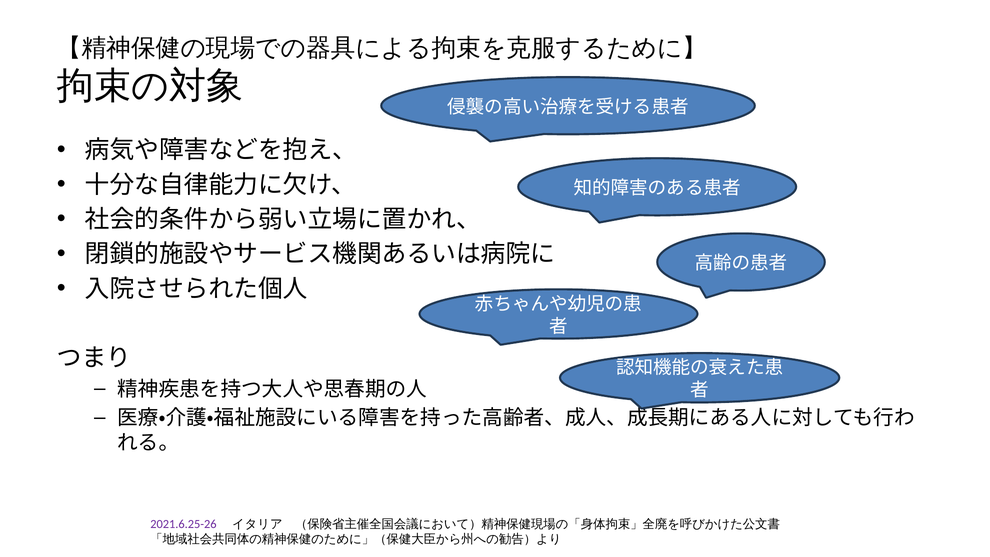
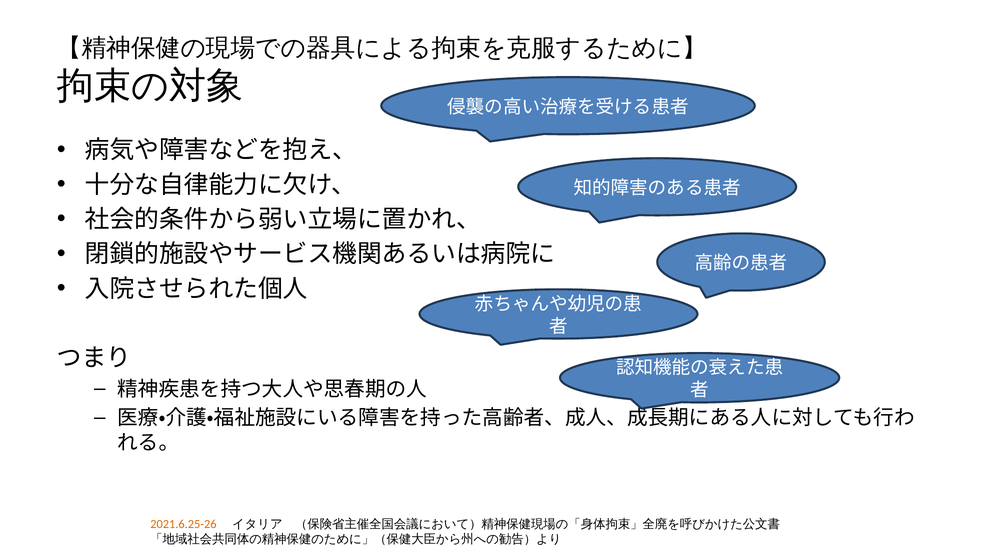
2021.6.25-26 colour: purple -> orange
